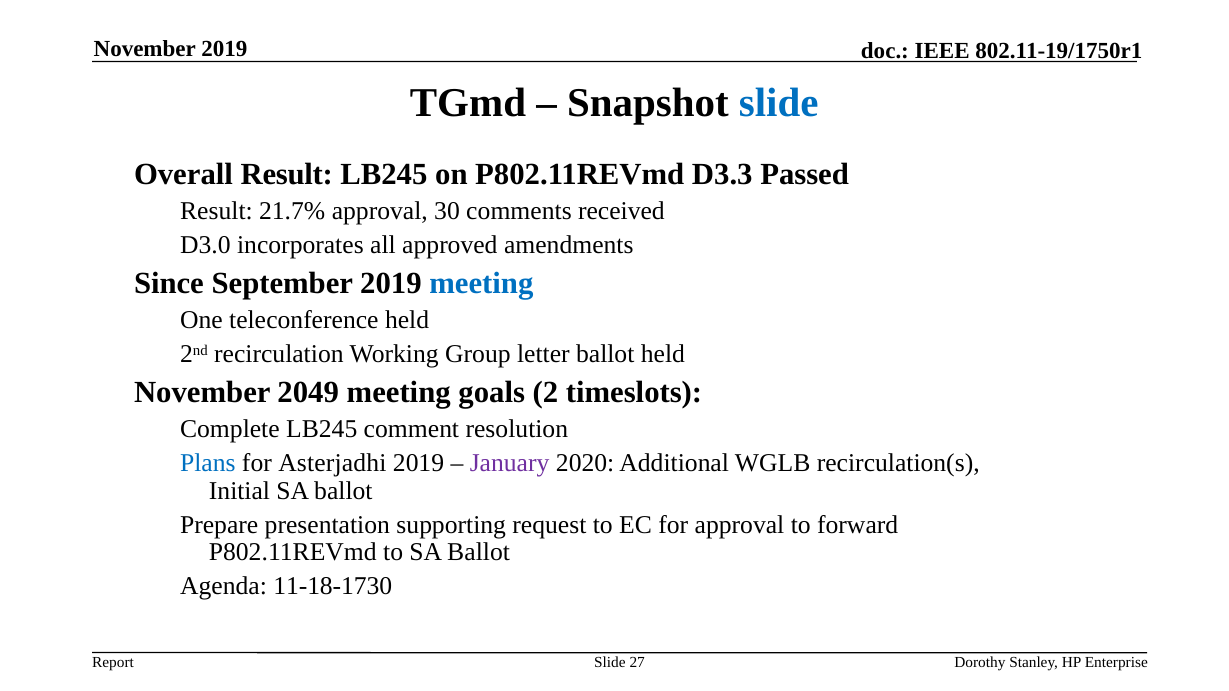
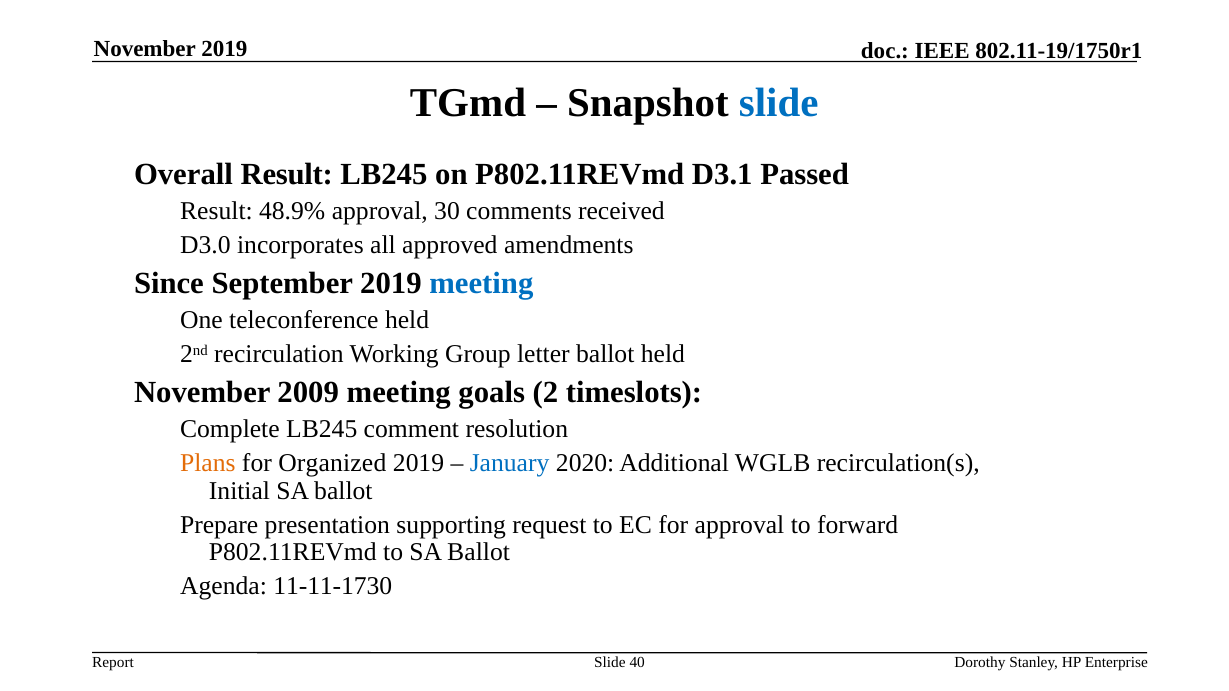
D3.3: D3.3 -> D3.1
21.7%: 21.7% -> 48.9%
2049: 2049 -> 2009
Plans colour: blue -> orange
Asterjadhi: Asterjadhi -> Organized
January colour: purple -> blue
11-18-1730: 11-18-1730 -> 11-11-1730
27: 27 -> 40
